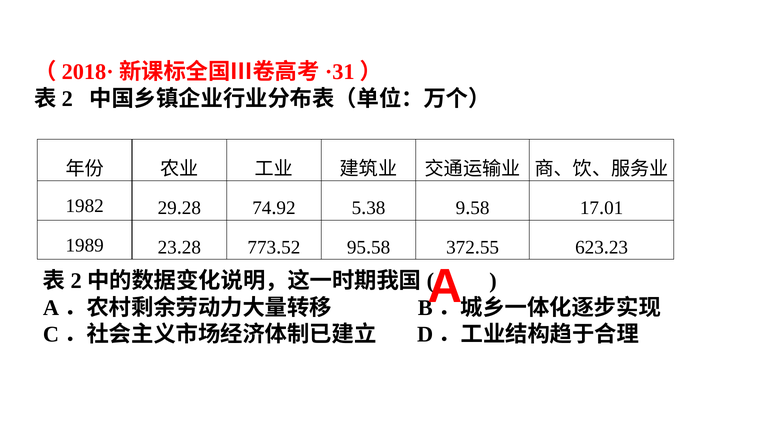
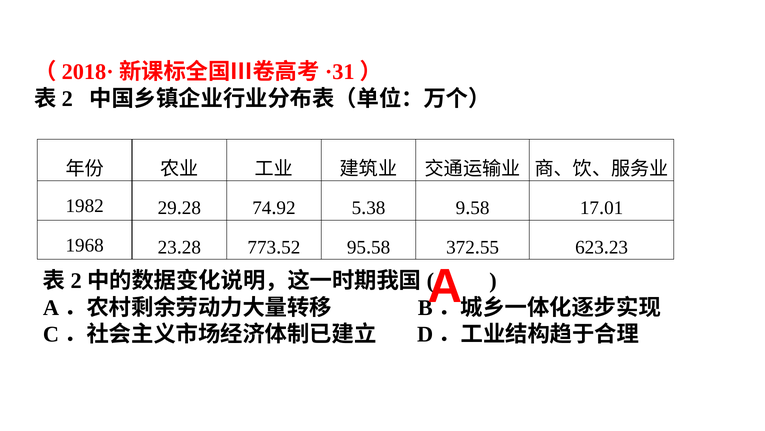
1989: 1989 -> 1968
